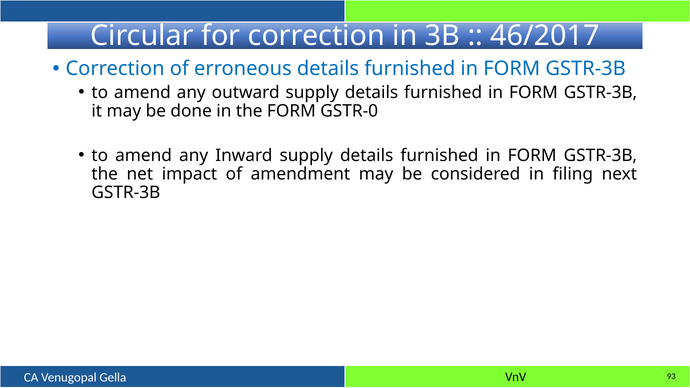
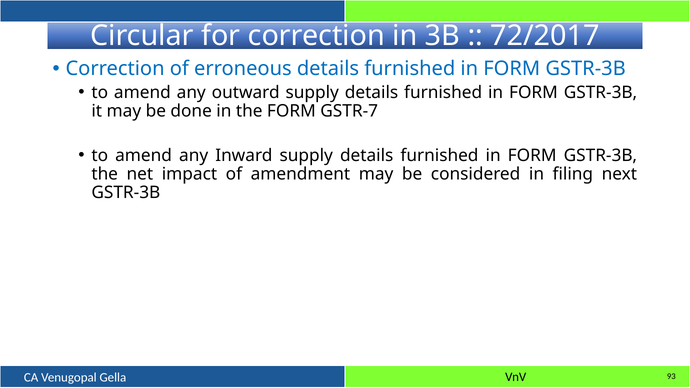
46/2017: 46/2017 -> 72/2017
GSTR-0: GSTR-0 -> GSTR-7
